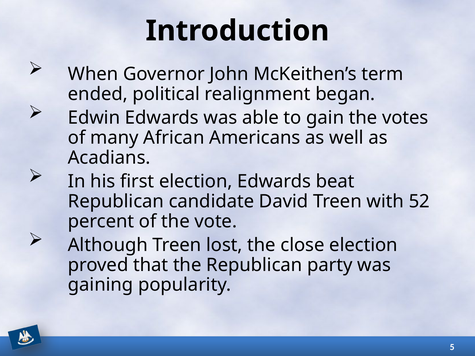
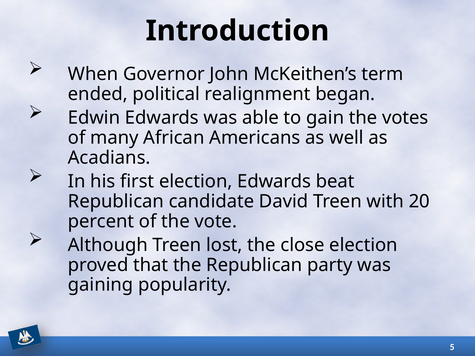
52: 52 -> 20
